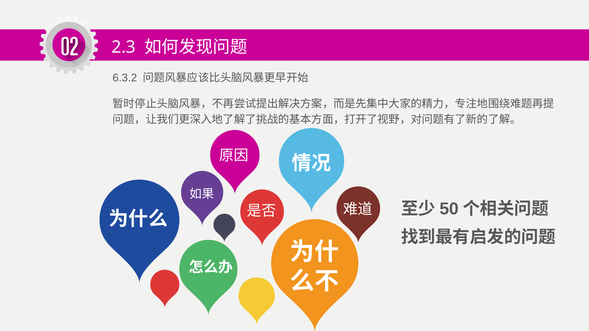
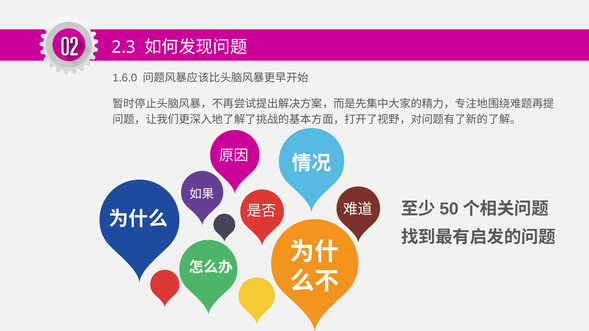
6.3.2: 6.3.2 -> 1.6.0
